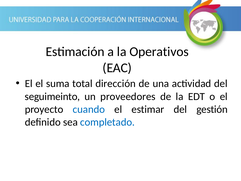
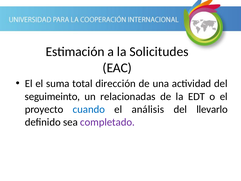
Operativos: Operativos -> Solicitudes
proveedores: proveedores -> relacionadas
estimar: estimar -> análisis
gestión: gestión -> llevarlo
completado colour: blue -> purple
